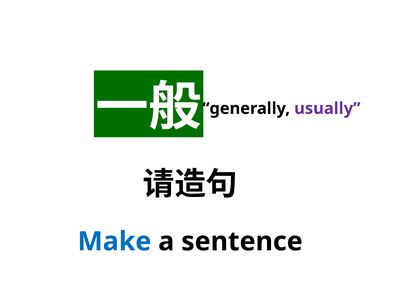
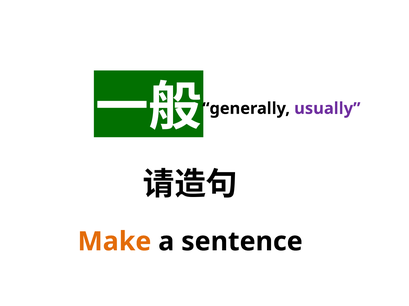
Make colour: blue -> orange
